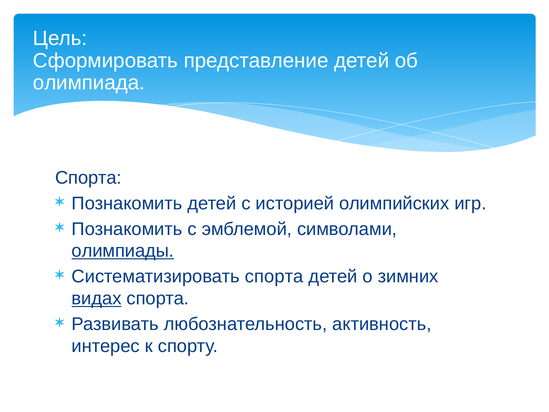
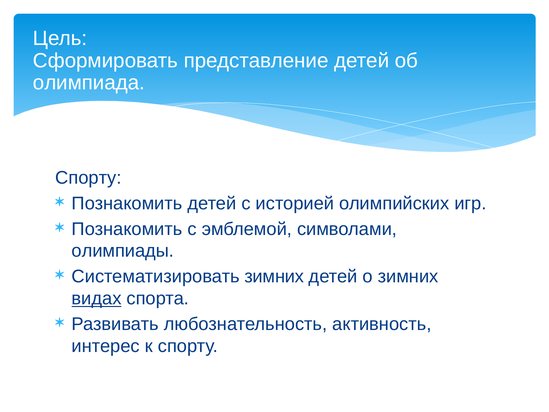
Спорта at (88, 178): Спорта -> Спорту
олимпиады underline: present -> none
Систематизировать спорта: спорта -> зимних
